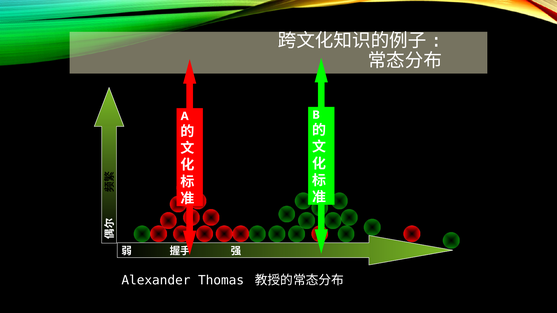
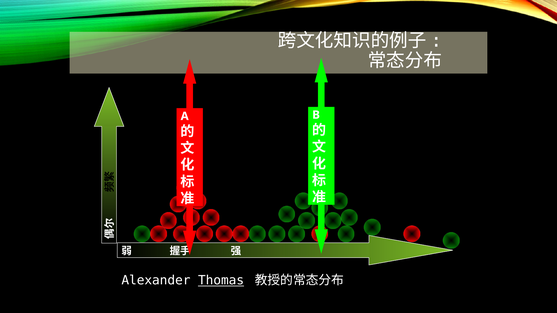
Thomas underline: none -> present
